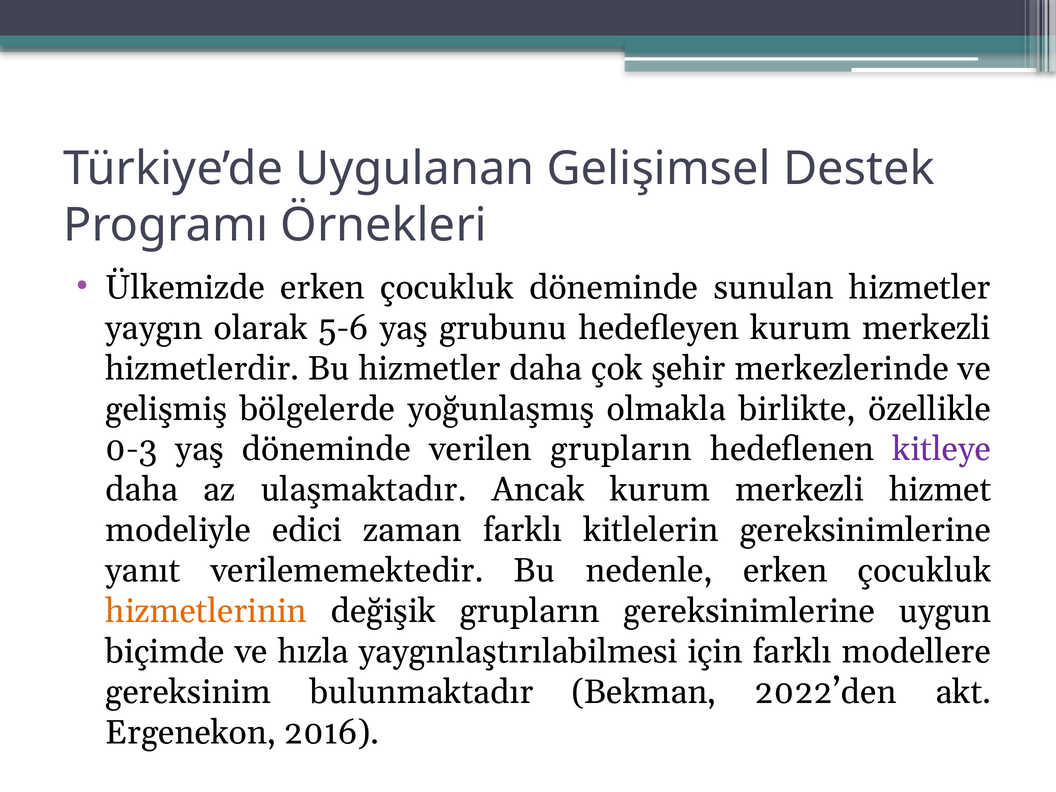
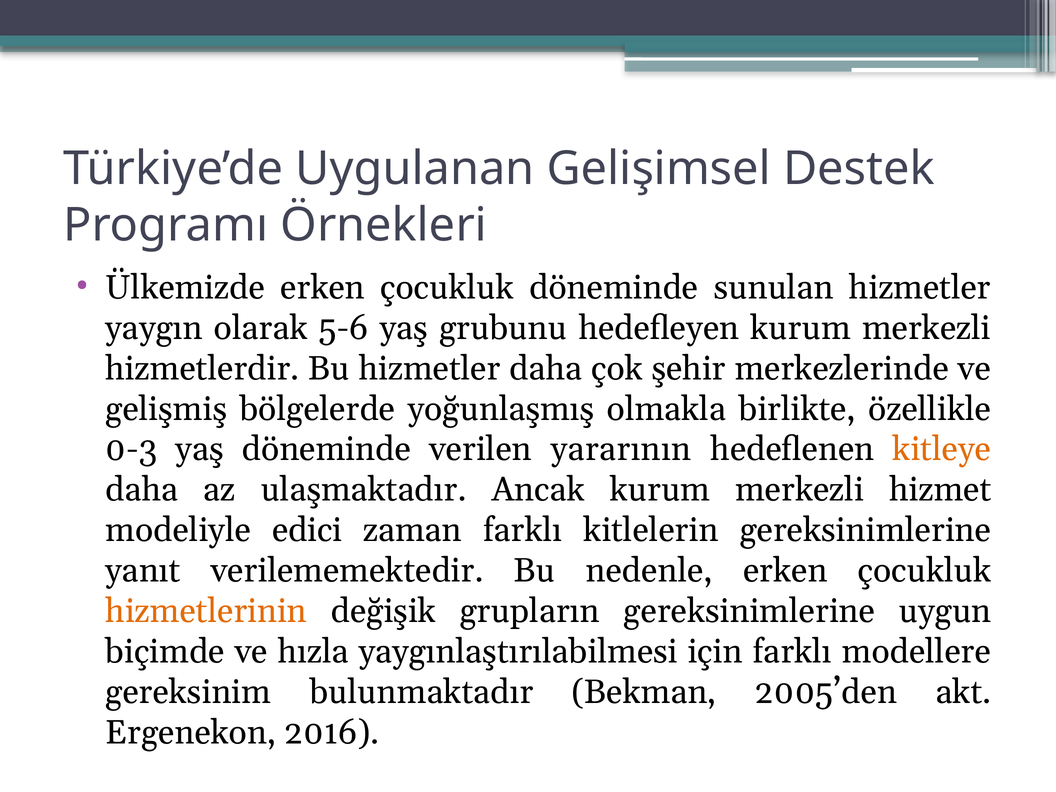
verilen grupların: grupların -> yararının
kitleye colour: purple -> orange
2022’den: 2022’den -> 2005’den
